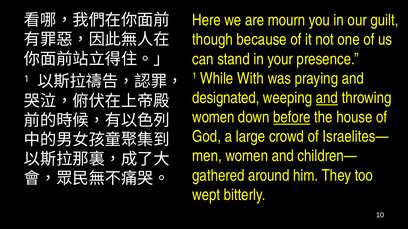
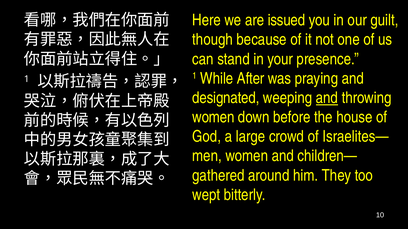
mourn: mourn -> issued
With: With -> After
before underline: present -> none
